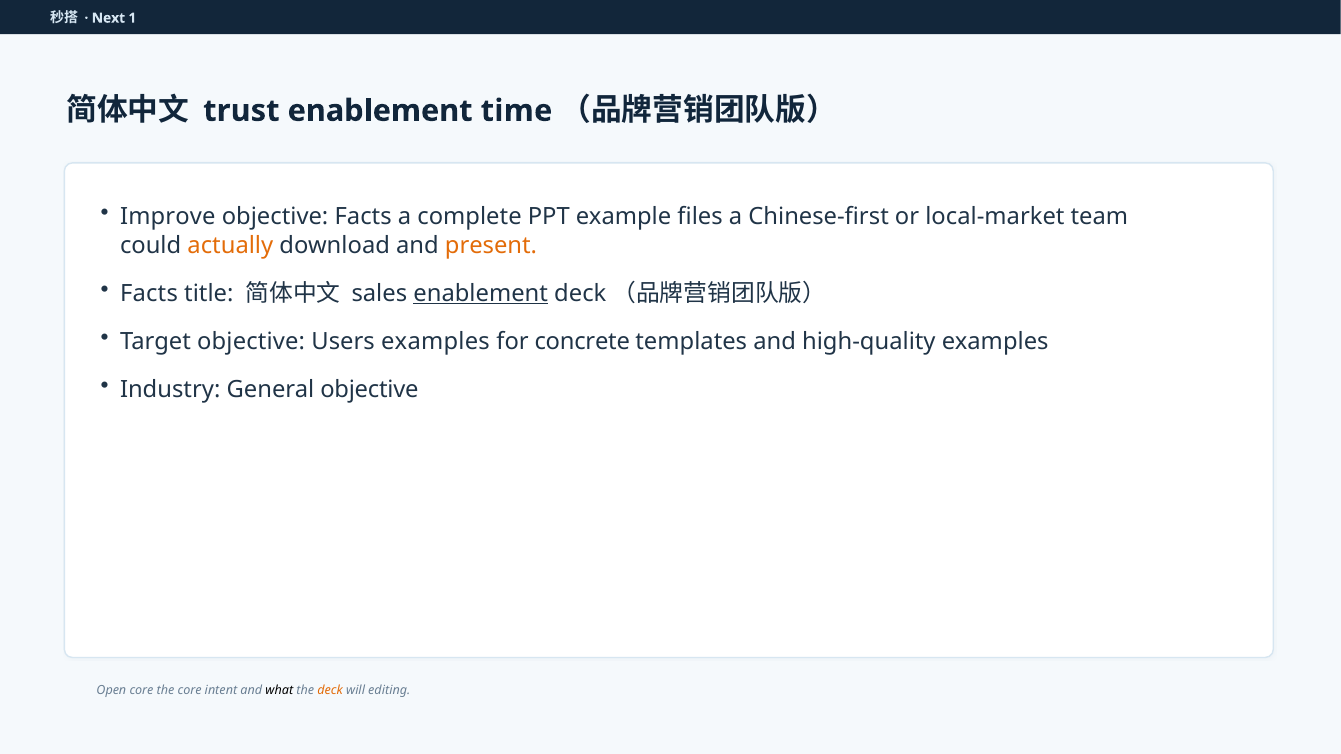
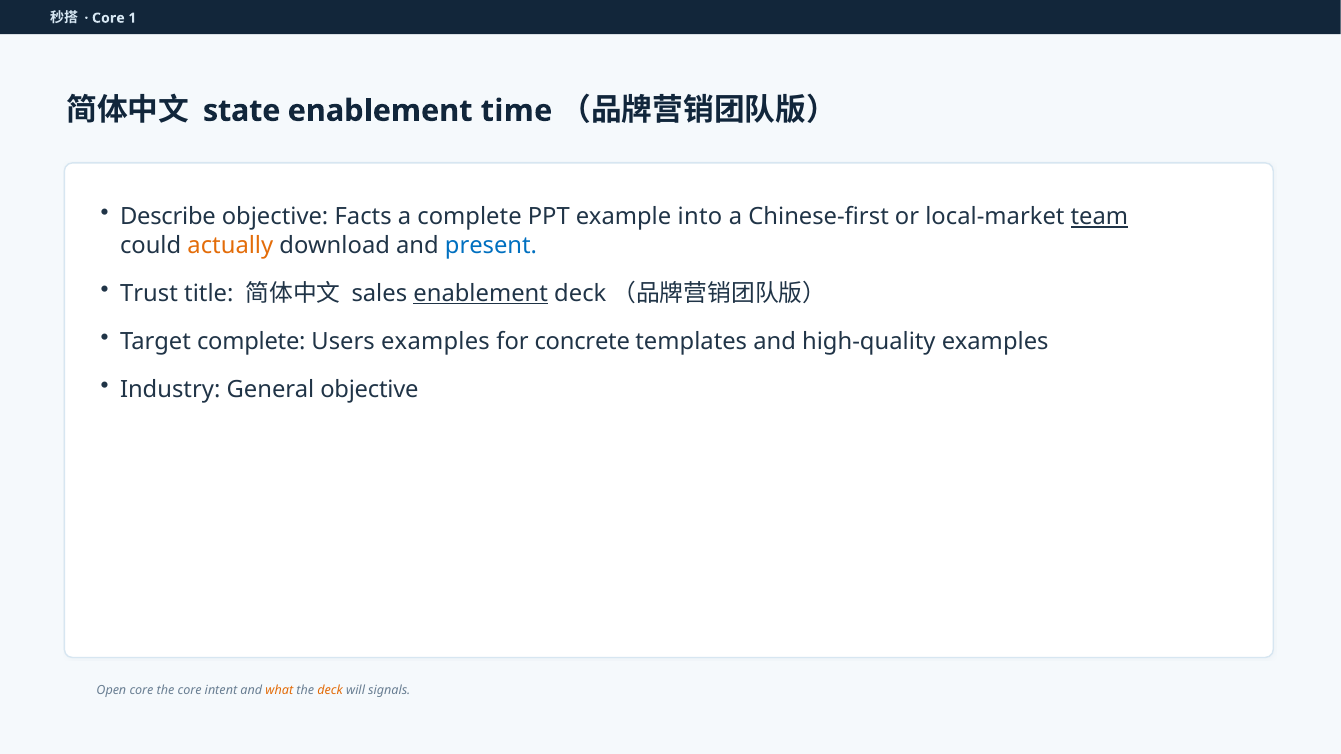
Next at (108, 18): Next -> Core
trust: trust -> state
Improve: Improve -> Describe
files: files -> into
team underline: none -> present
present colour: orange -> blue
Facts at (149, 294): Facts -> Trust
Target objective: objective -> complete
what colour: black -> orange
editing: editing -> signals
